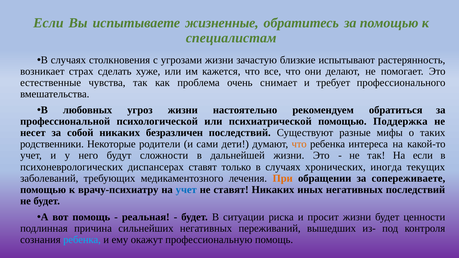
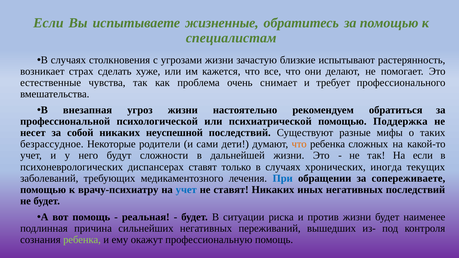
любовных: любовных -> внезапная
безразличен: безразличен -> неуспешной
родственники: родственники -> безрассудное
интереса: интереса -> сложных
При colour: orange -> blue
просит: просит -> против
ценности: ценности -> наименее
ребенка at (82, 240) colour: light blue -> light green
